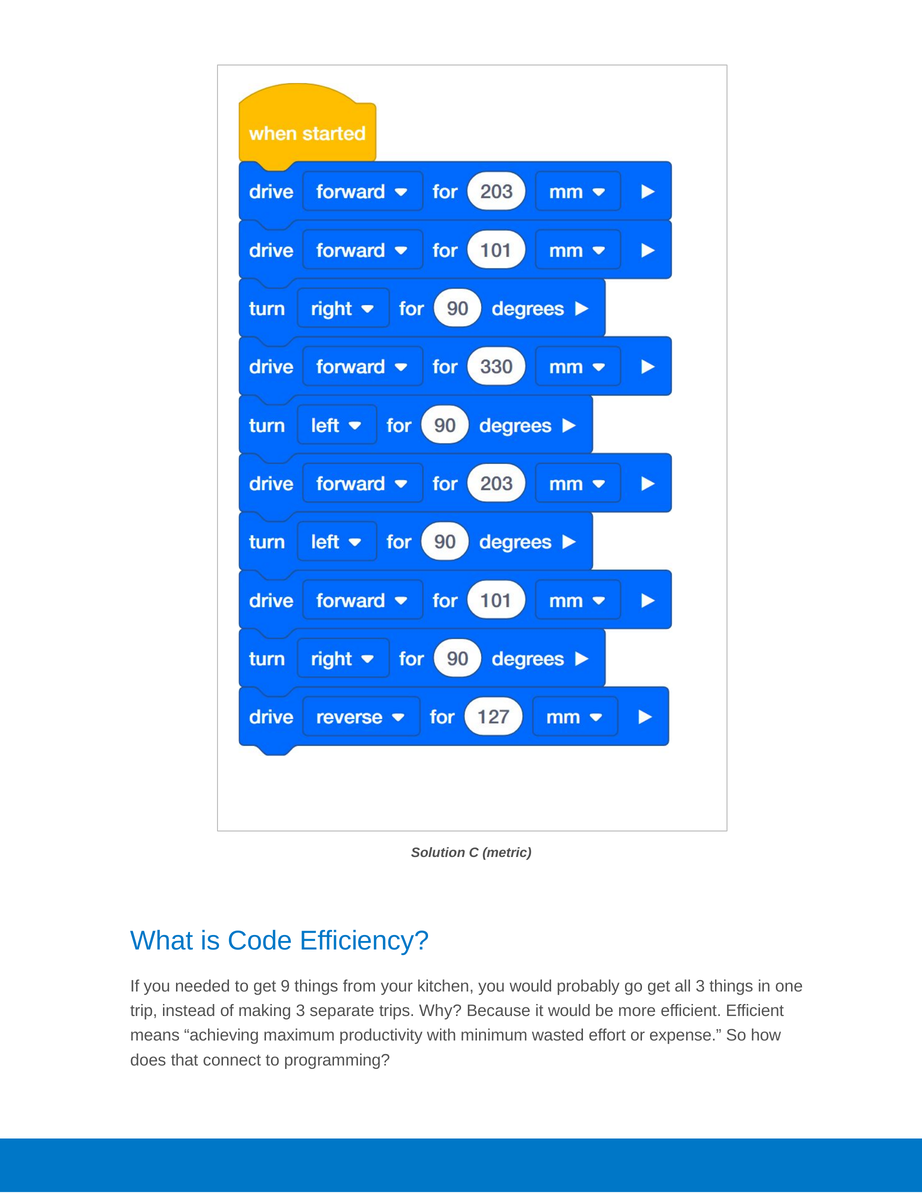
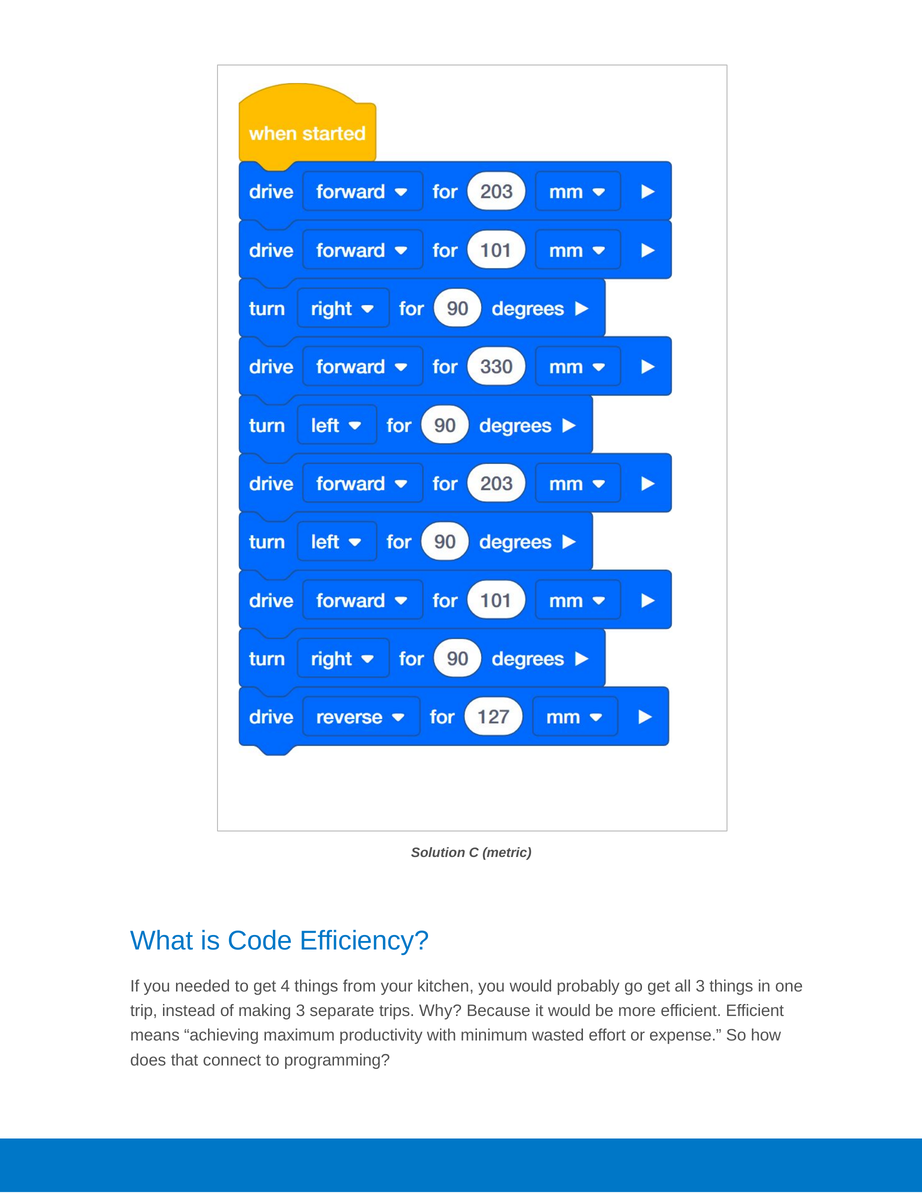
9: 9 -> 4
